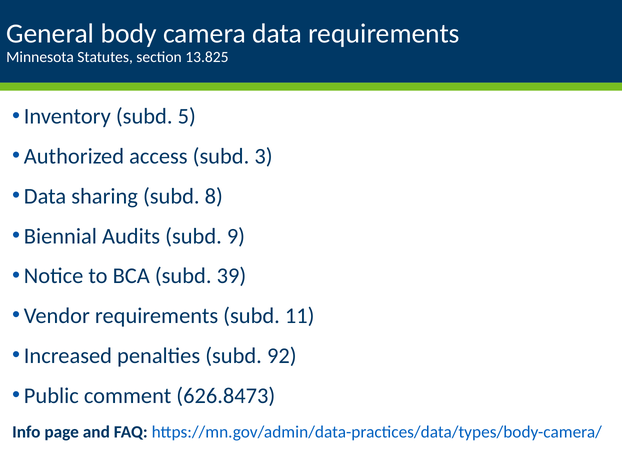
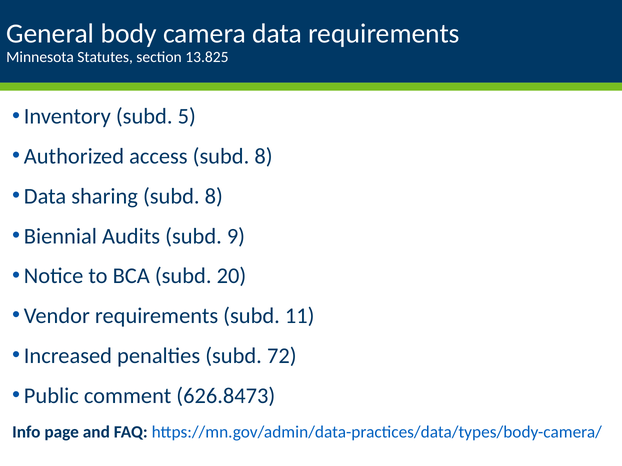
access subd 3: 3 -> 8
39: 39 -> 20
92: 92 -> 72
